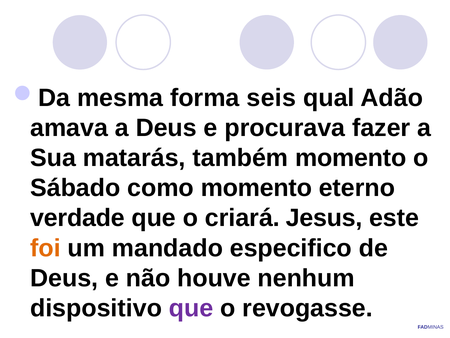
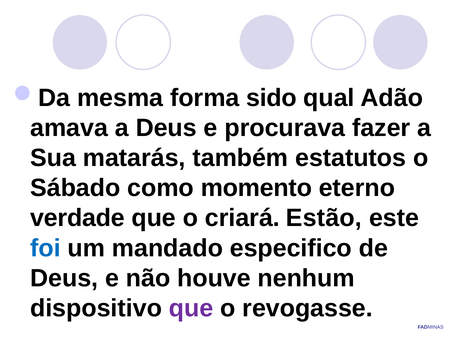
seis: seis -> sido
também momento: momento -> estatutos
Jesus: Jesus -> Estão
foi colour: orange -> blue
